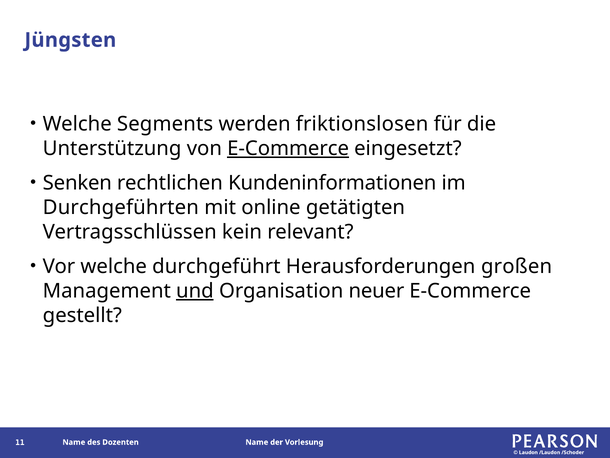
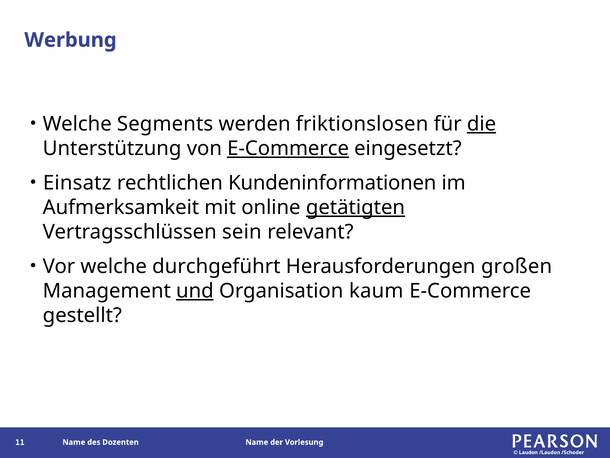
Jüngsten: Jüngsten -> Werbung
die underline: none -> present
Senken: Senken -> Einsatz
Durchgeführten: Durchgeführten -> Aufmerksamkeit
getätigten underline: none -> present
kein: kein -> sein
neuer: neuer -> kaum
